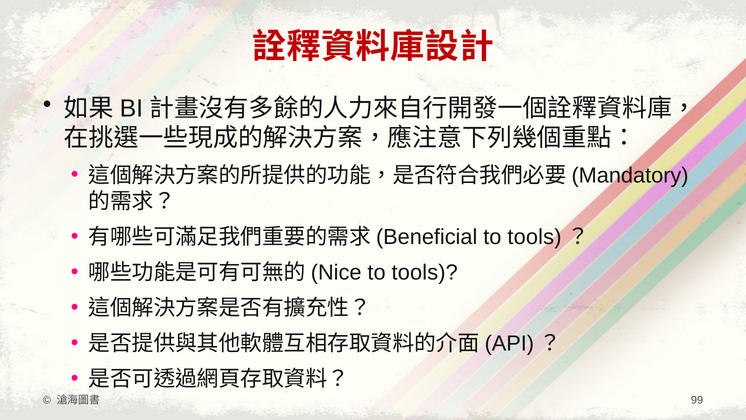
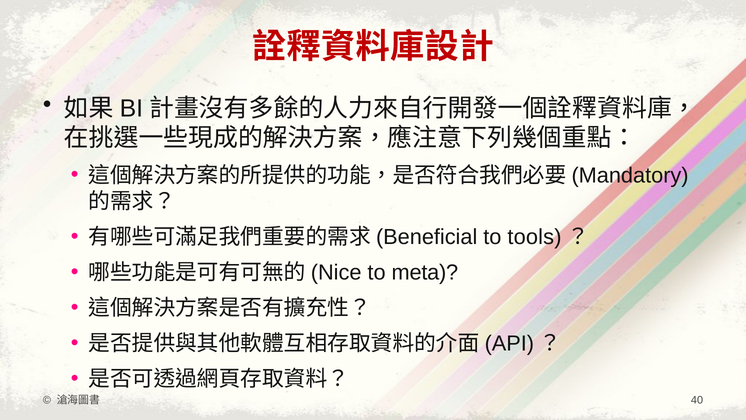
tools at (425, 272): tools -> meta
99: 99 -> 40
